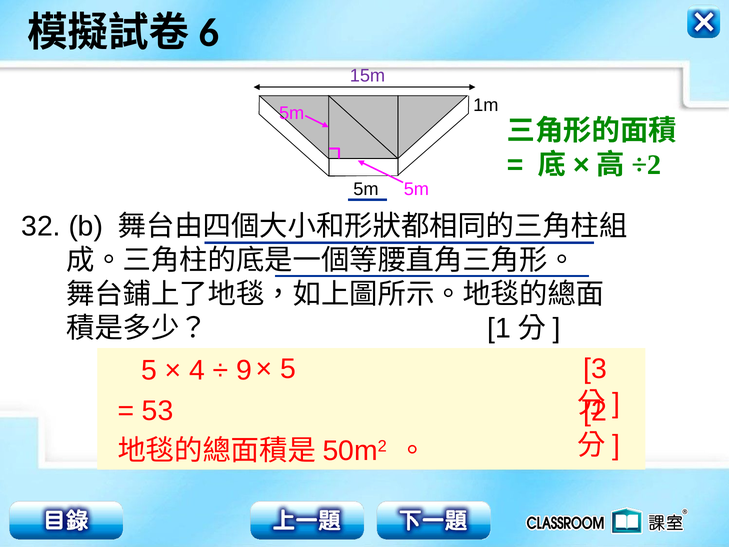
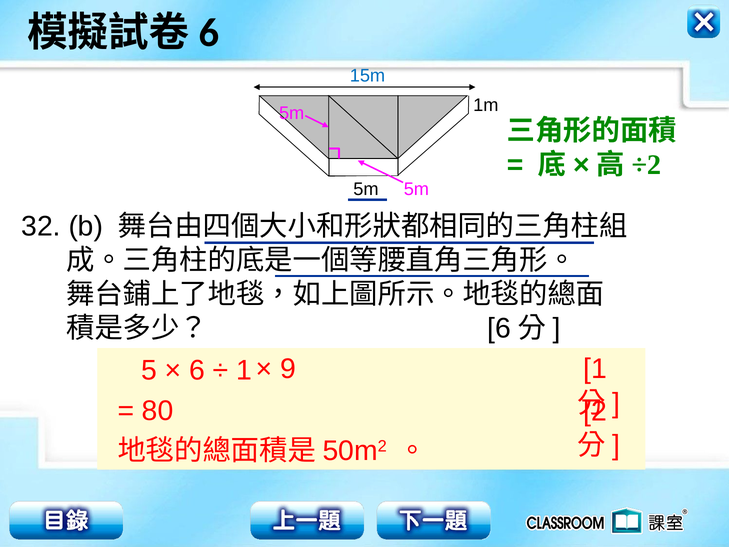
15m colour: purple -> blue
1 at (499, 328): 1 -> 6
5 at (288, 369): 5 -> 9
3 at (595, 369): 3 -> 1
4 at (197, 370): 4 -> 6
9 at (244, 370): 9 -> 1
53: 53 -> 80
